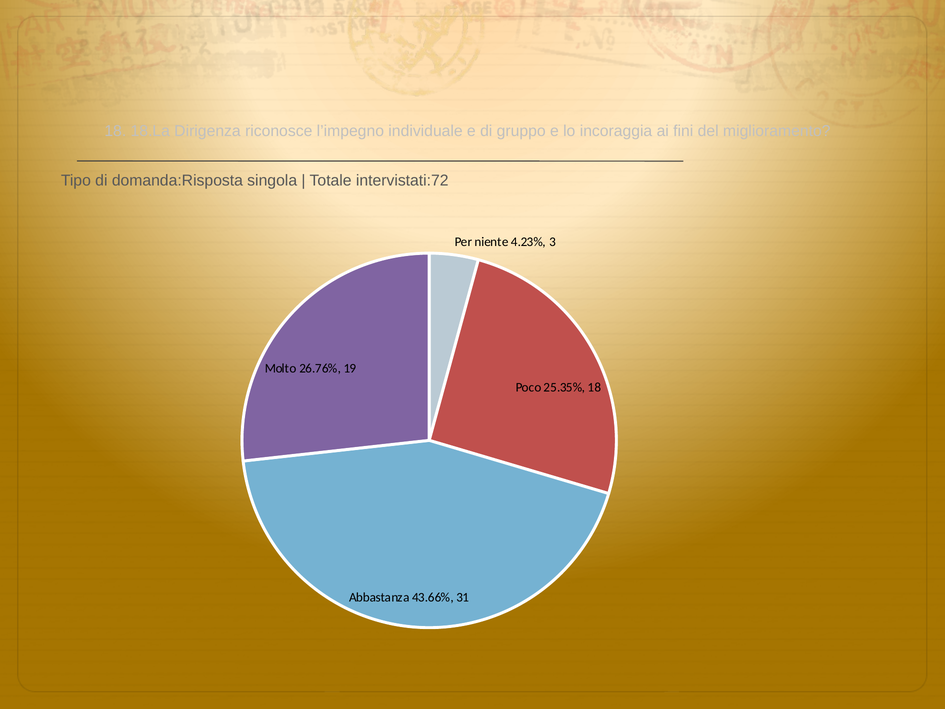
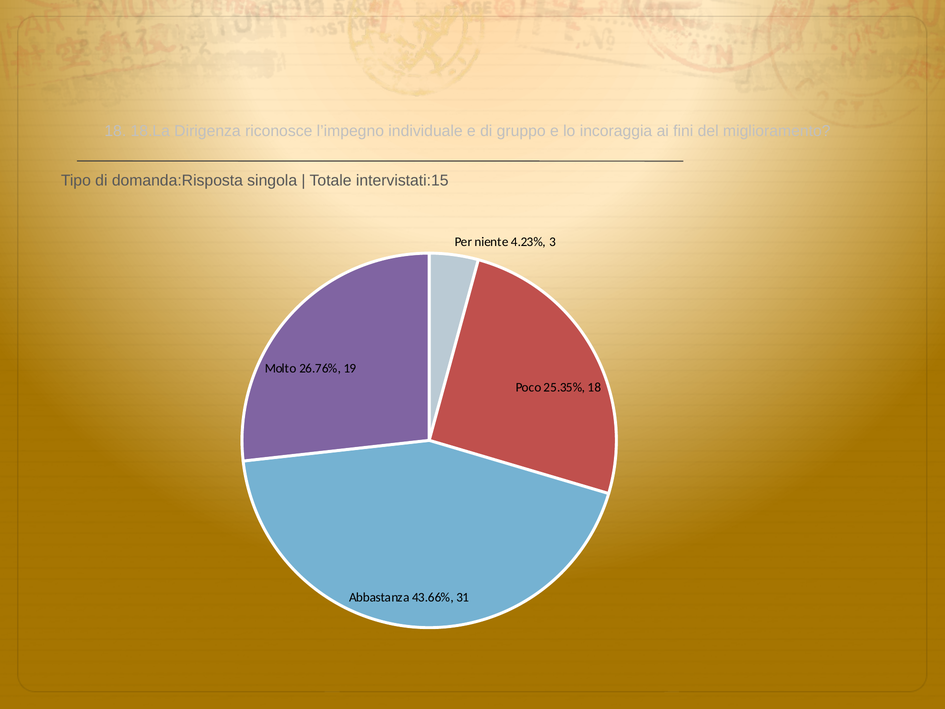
intervistati:72: intervistati:72 -> intervistati:15
